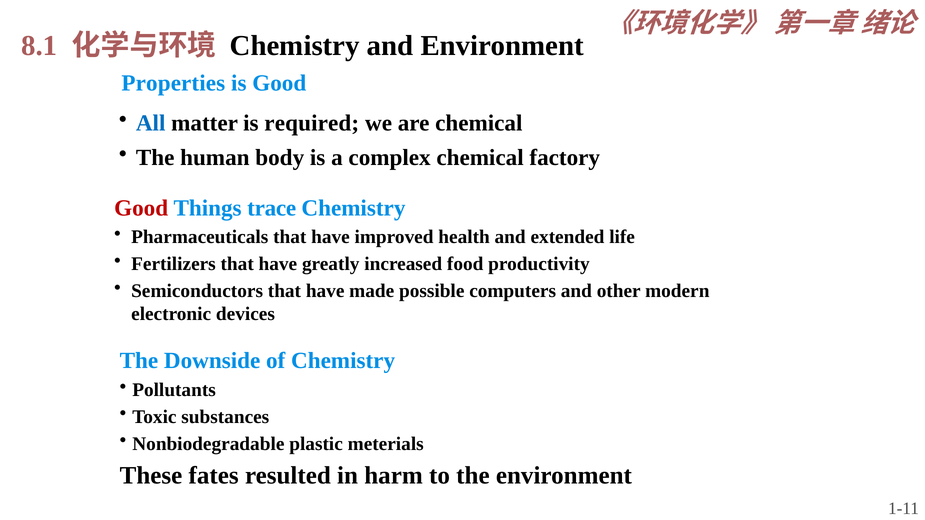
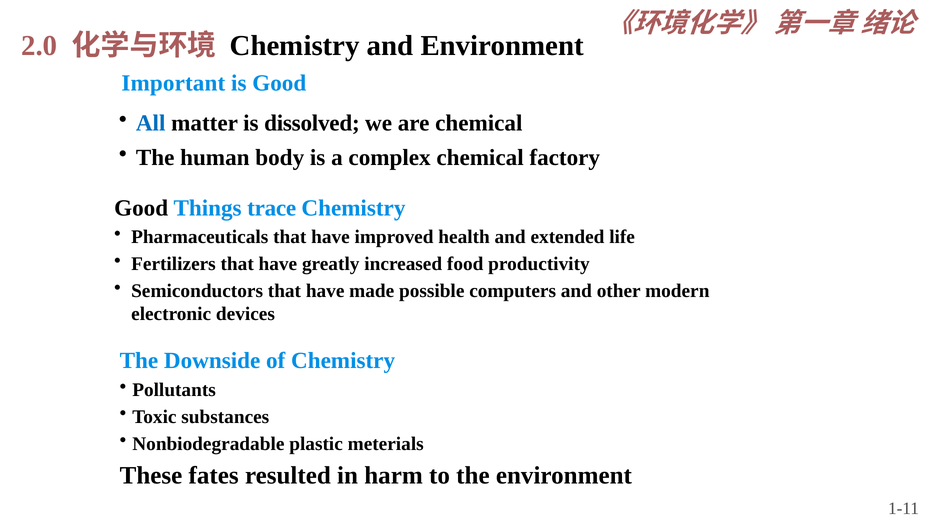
8.1: 8.1 -> 2.0
Properties: Properties -> Important
required: required -> dissolved
Good at (141, 208) colour: red -> black
